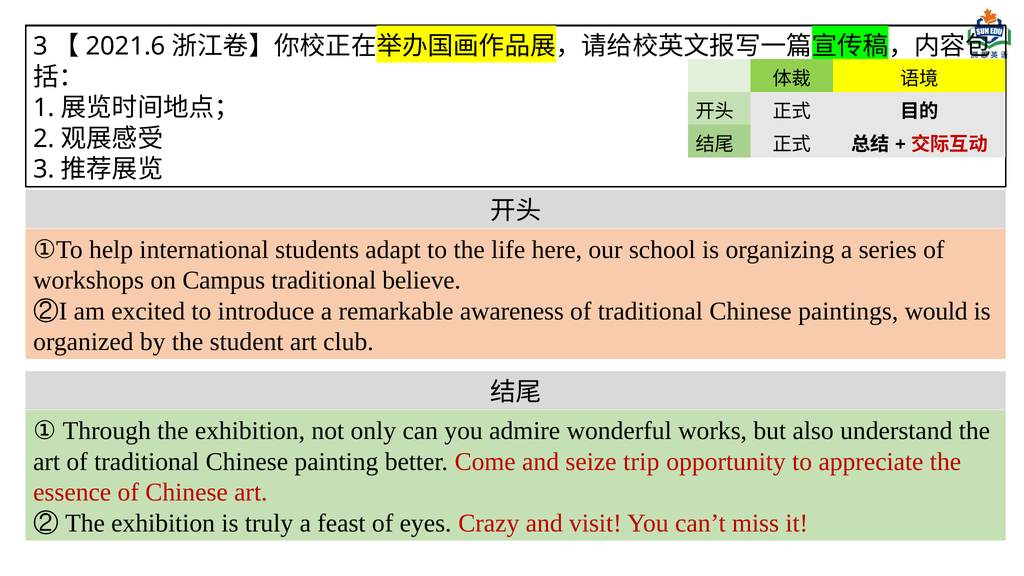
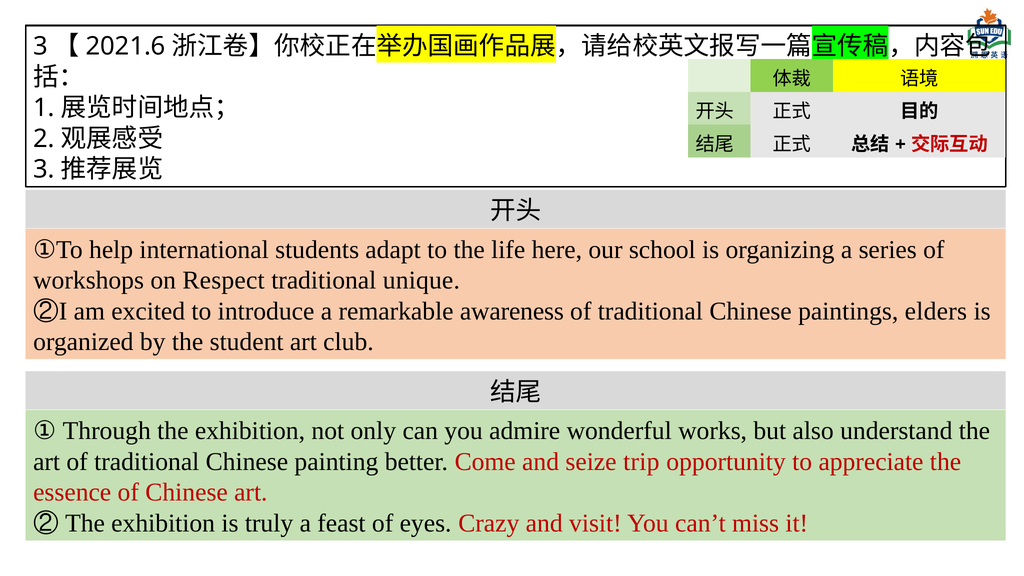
Campus: Campus -> Respect
believe: believe -> unique
would: would -> elders
